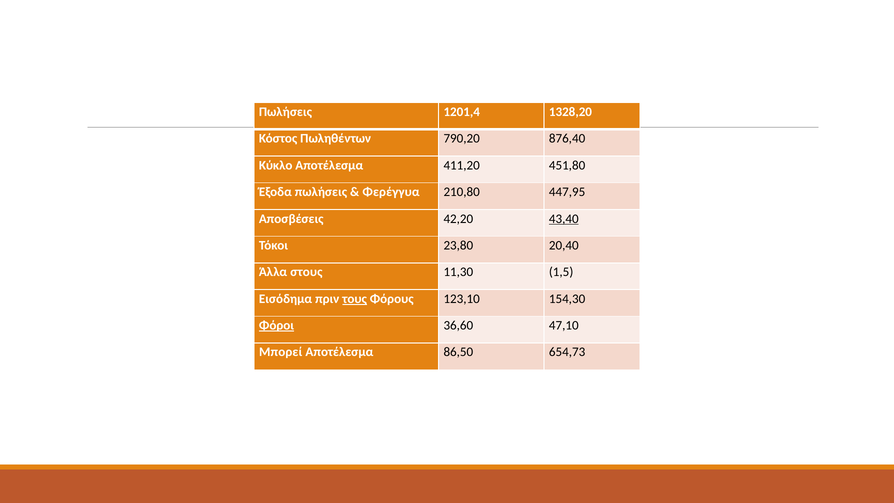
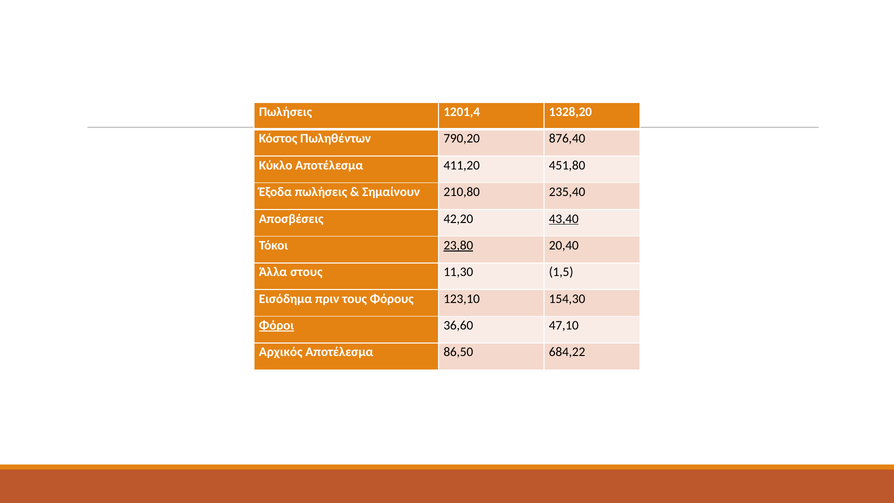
Φερέγγυα: Φερέγγυα -> Σημαίνουν
447,95: 447,95 -> 235,40
23,80 underline: none -> present
τους underline: present -> none
Μπορεί: Μπορεί -> Αρχικός
654,73: 654,73 -> 684,22
